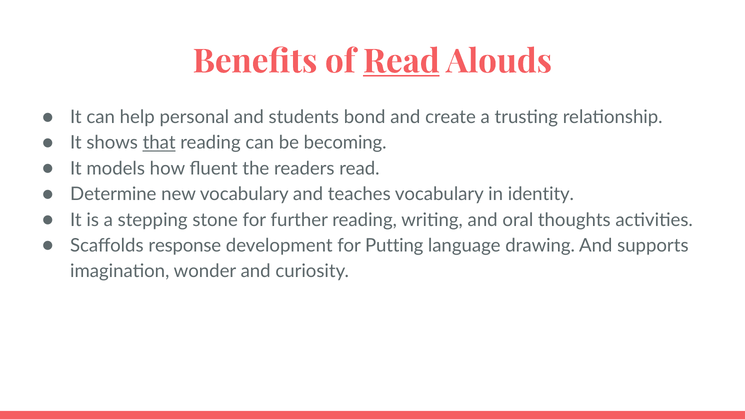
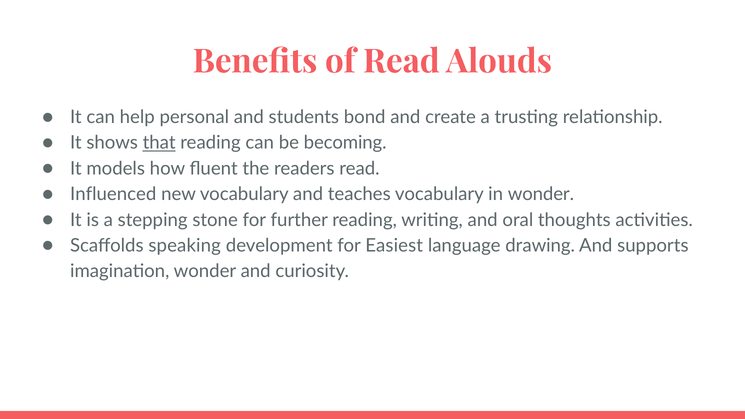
Read at (401, 62) underline: present -> none
Determine: Determine -> Influenced
in identity: identity -> wonder
response: response -> speaking
Putting: Putting -> Easiest
